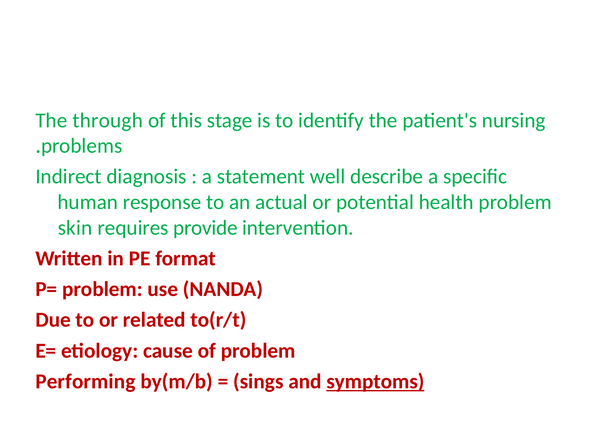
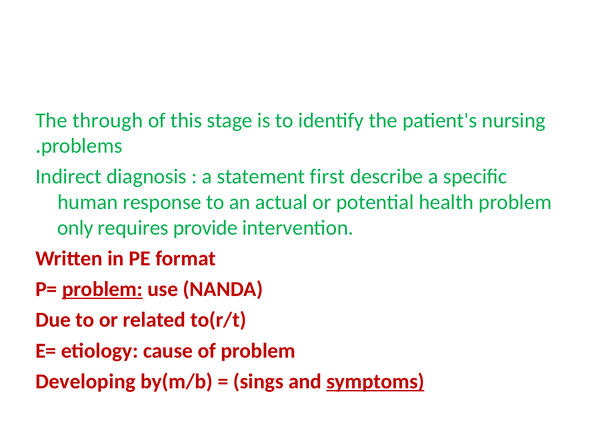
well: well -> first
skin: skin -> only
problem at (102, 289) underline: none -> present
Performing: Performing -> Developing
